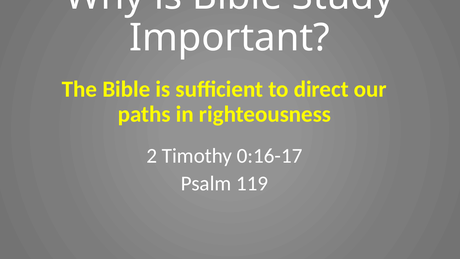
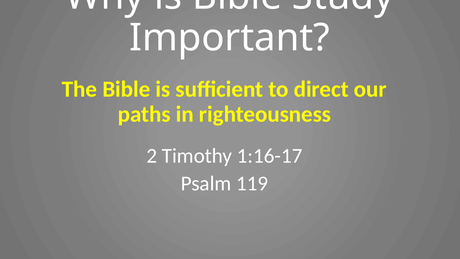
0:16-17: 0:16-17 -> 1:16-17
